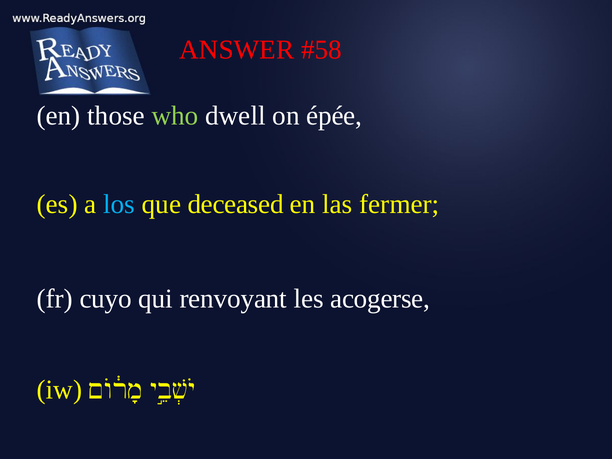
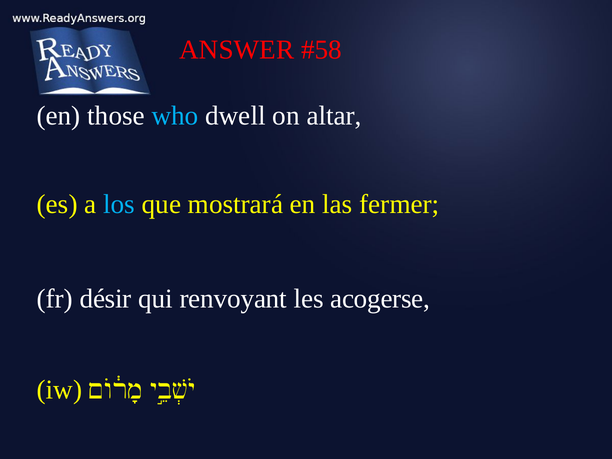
who colour: light green -> light blue
épée: épée -> altar
deceased: deceased -> mostrará
cuyo: cuyo -> désir
